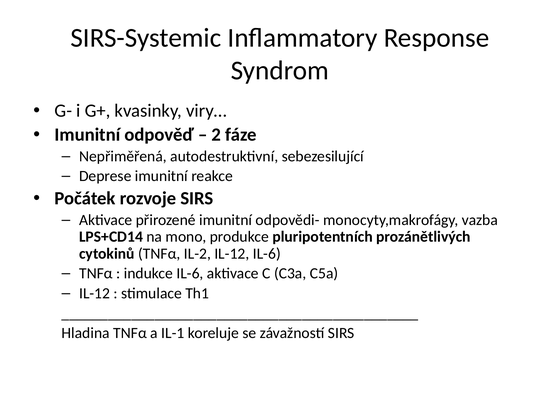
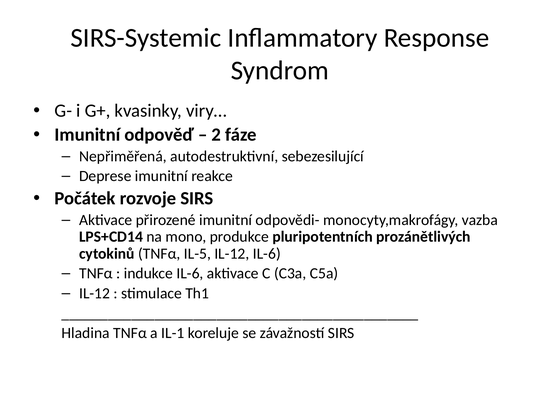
IL-2: IL-2 -> IL-5
